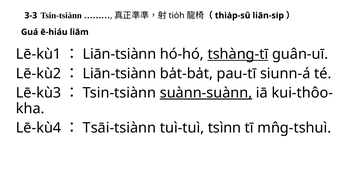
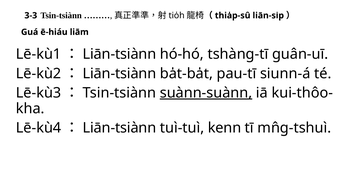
tshàng-tī underline: present -> none
Tsāi-tsiànn at (119, 128): Tsāi-tsiànn -> Liān-tsiànn
tsìnn: tsìnn -> kenn
